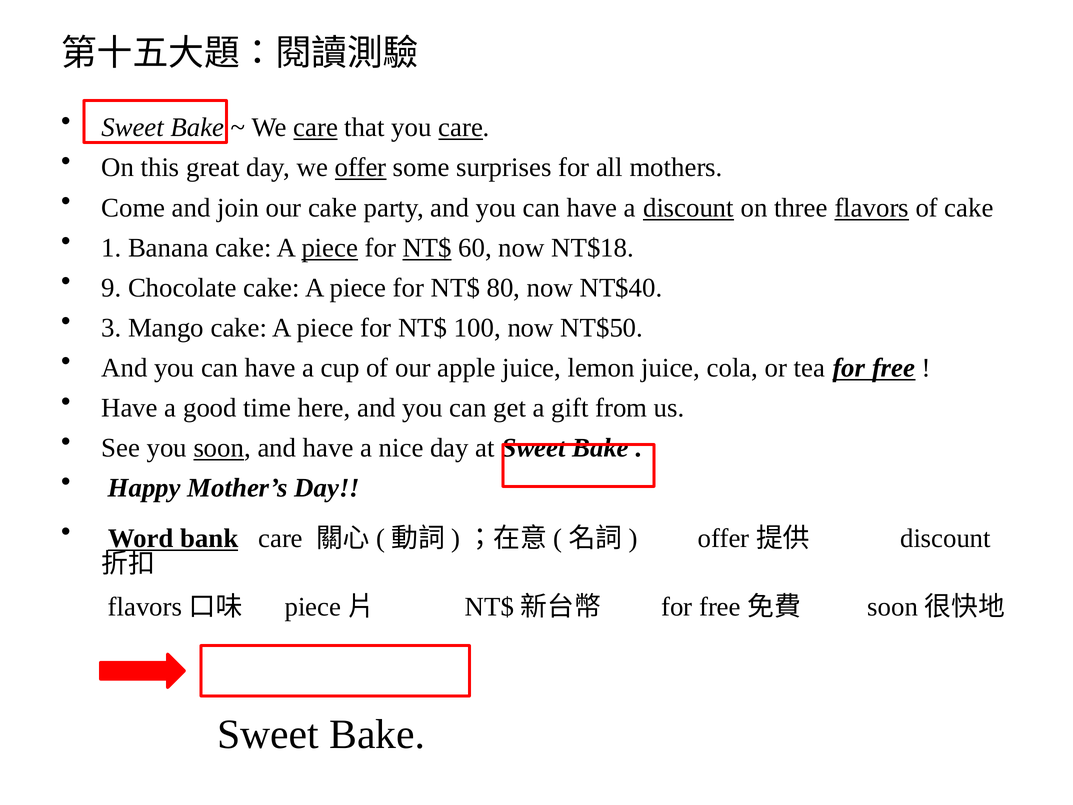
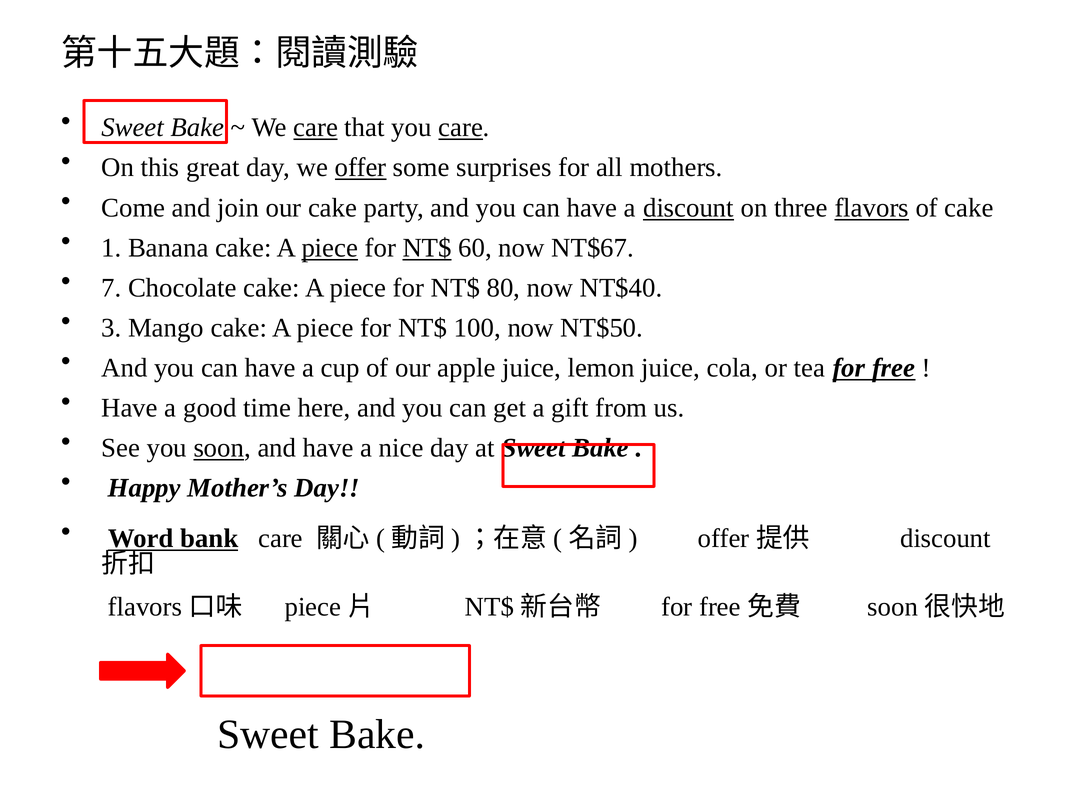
NT$18: NT$18 -> NT$67
9: 9 -> 7
